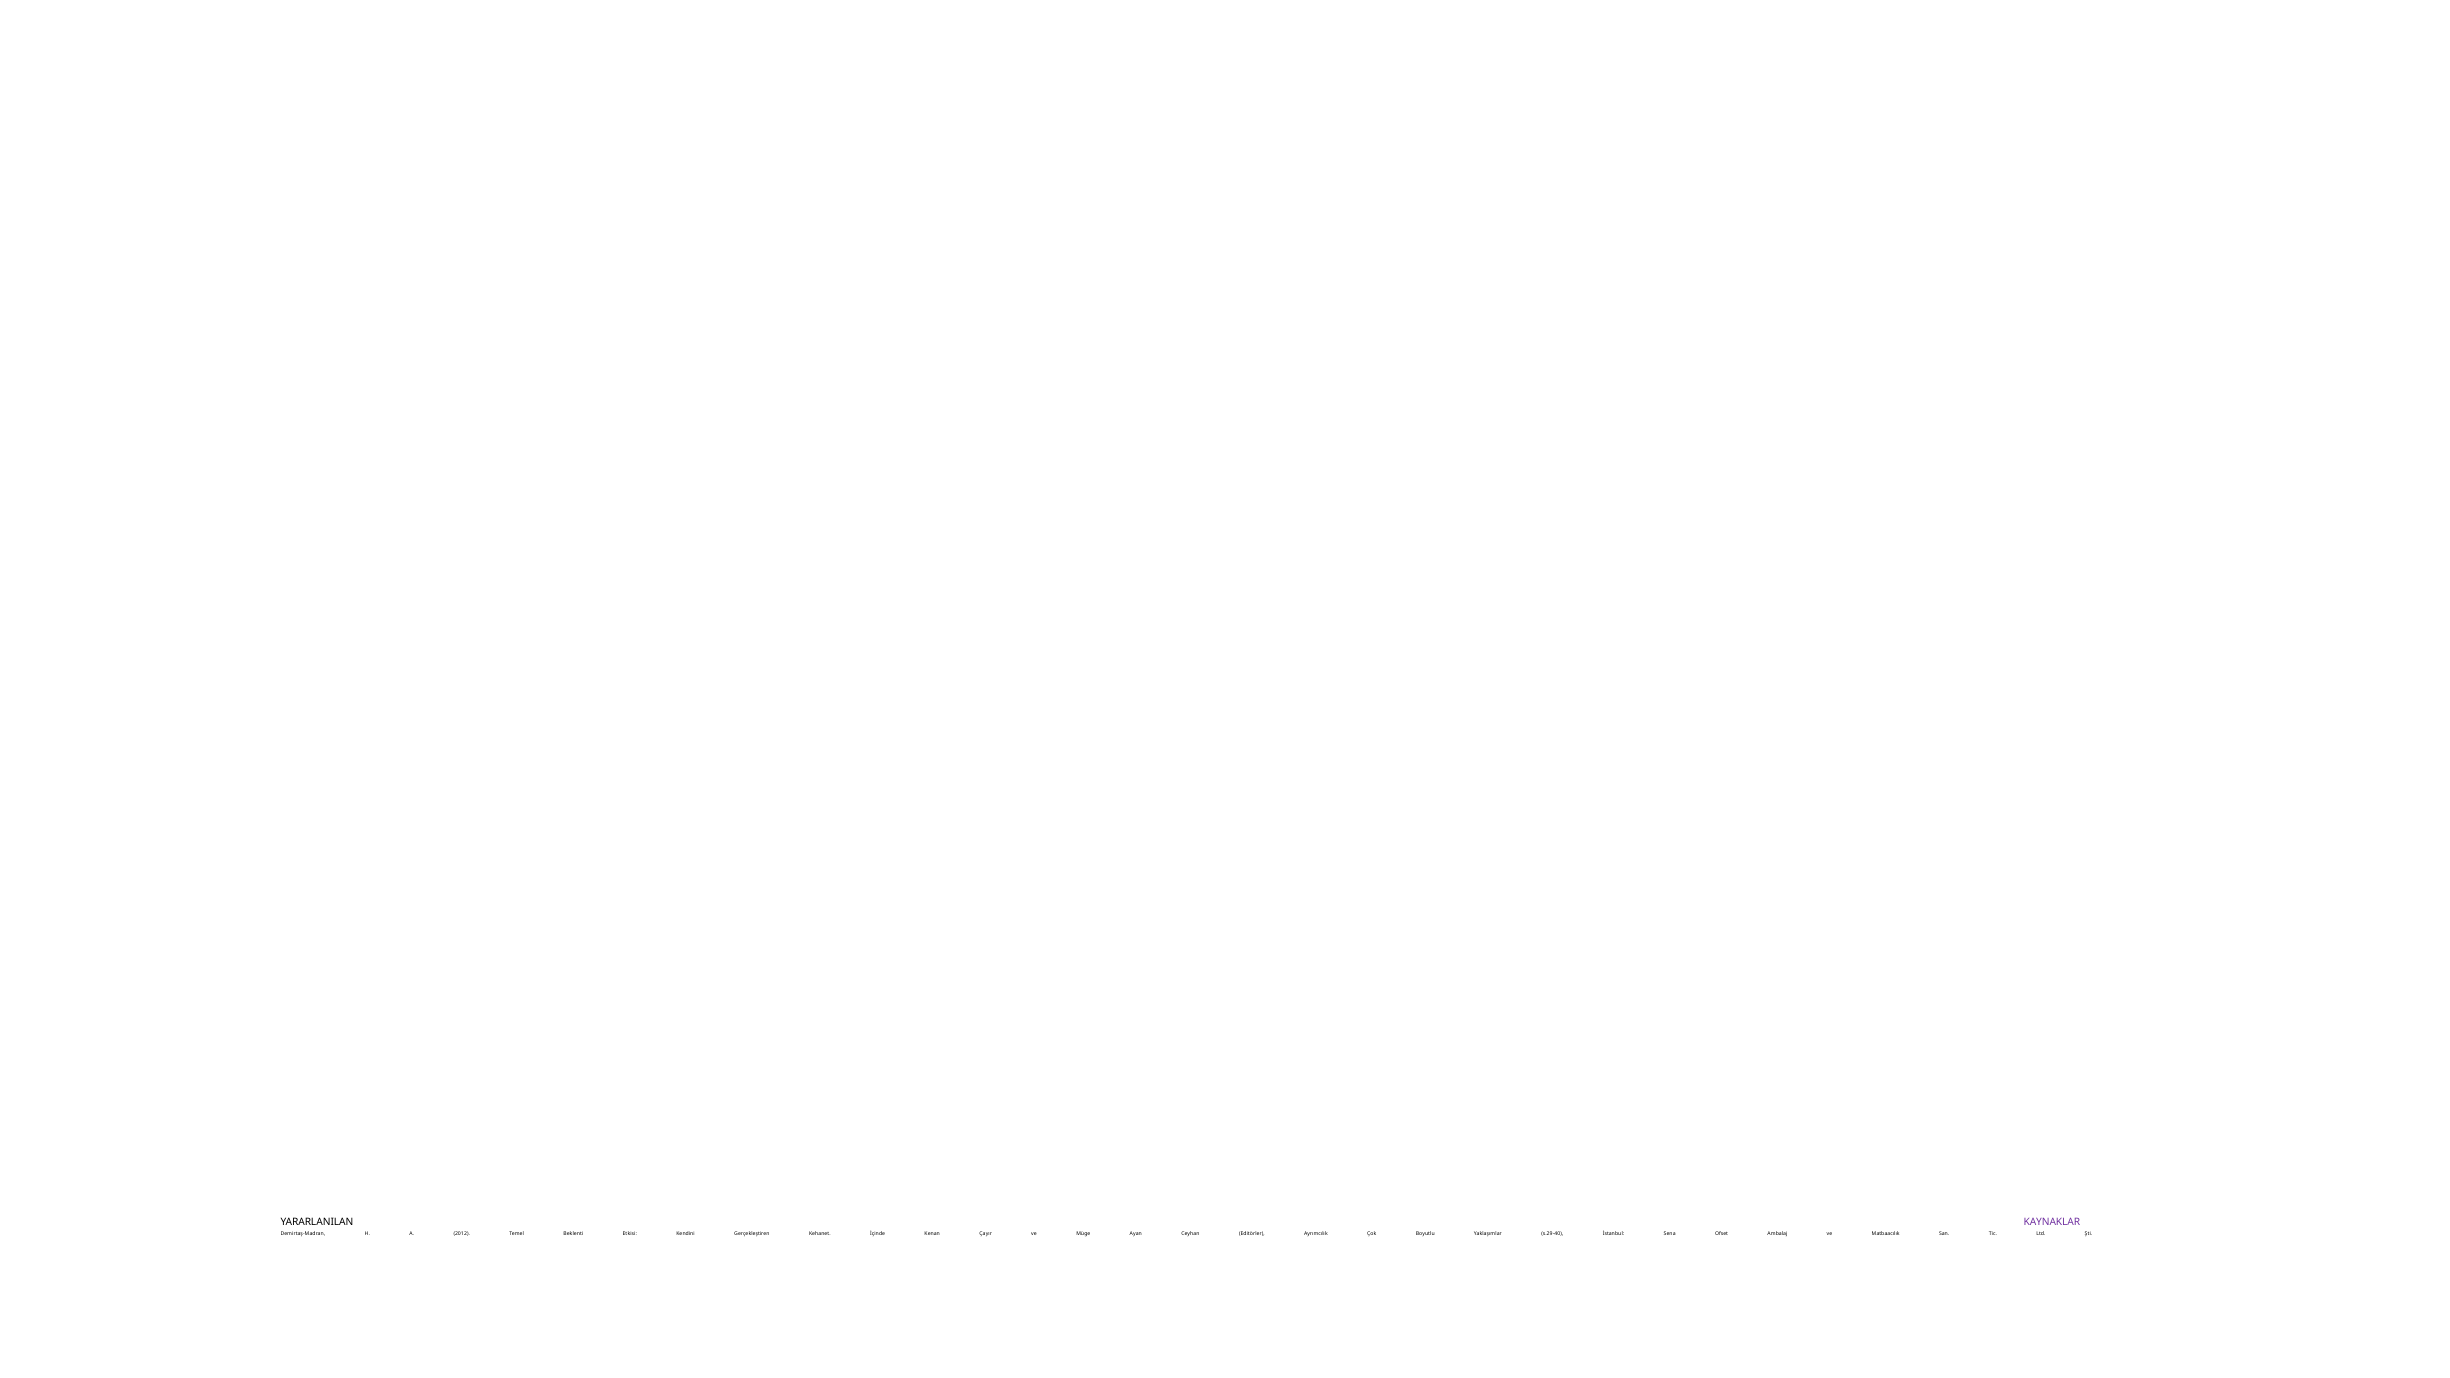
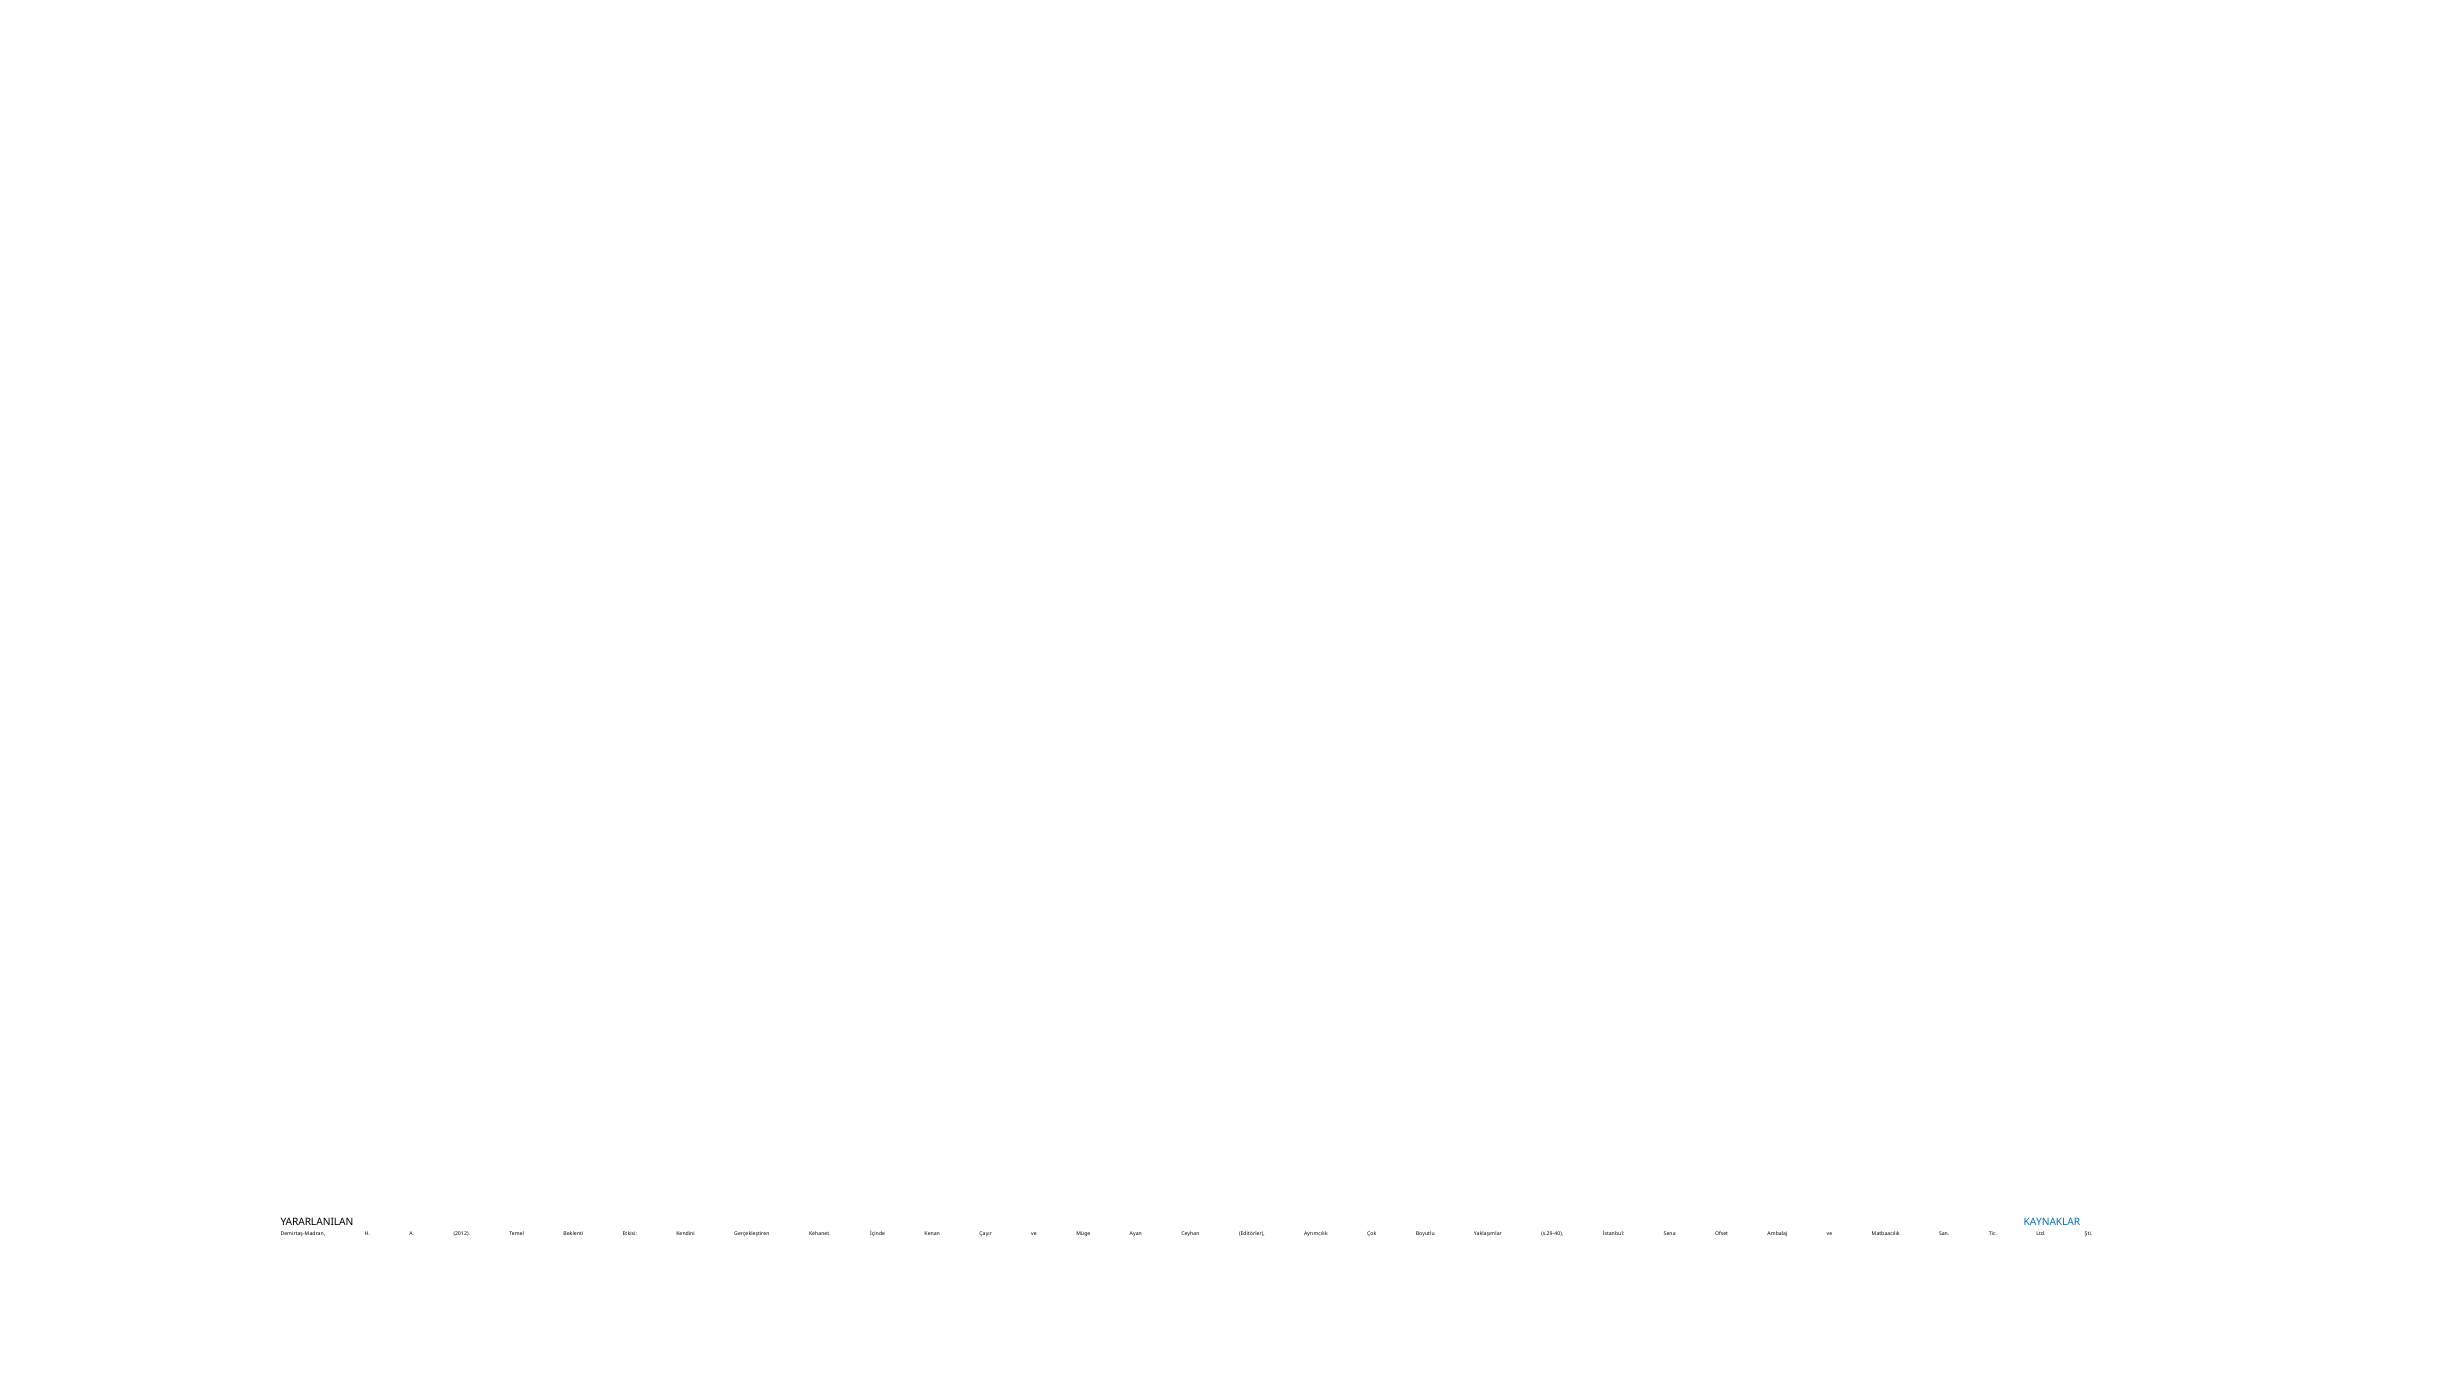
KAYNAKLAR colour: purple -> blue
